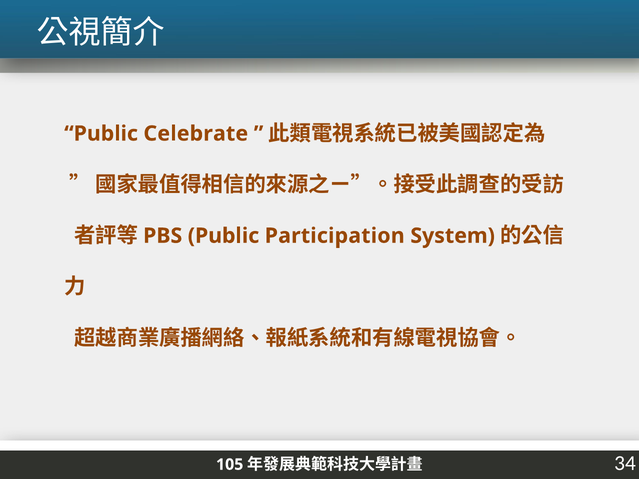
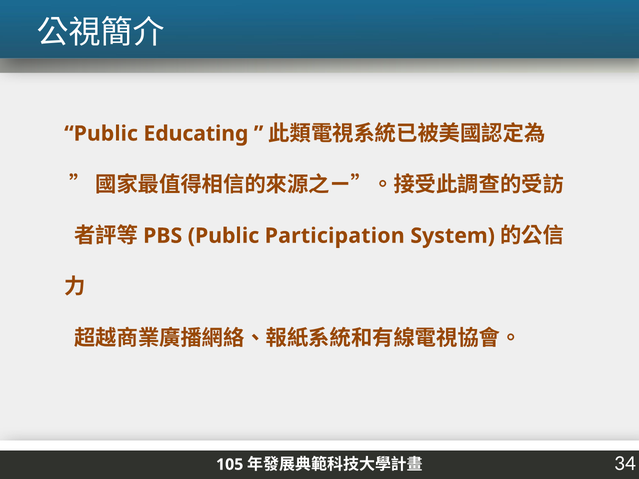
Celebrate: Celebrate -> Educating
